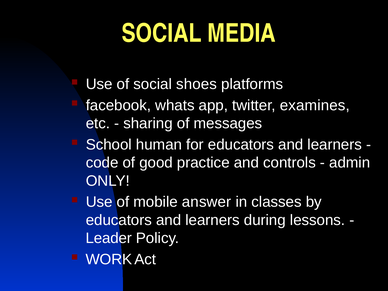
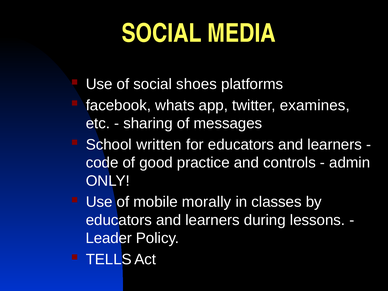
human: human -> written
answer: answer -> morally
WORK: WORK -> TELLS
